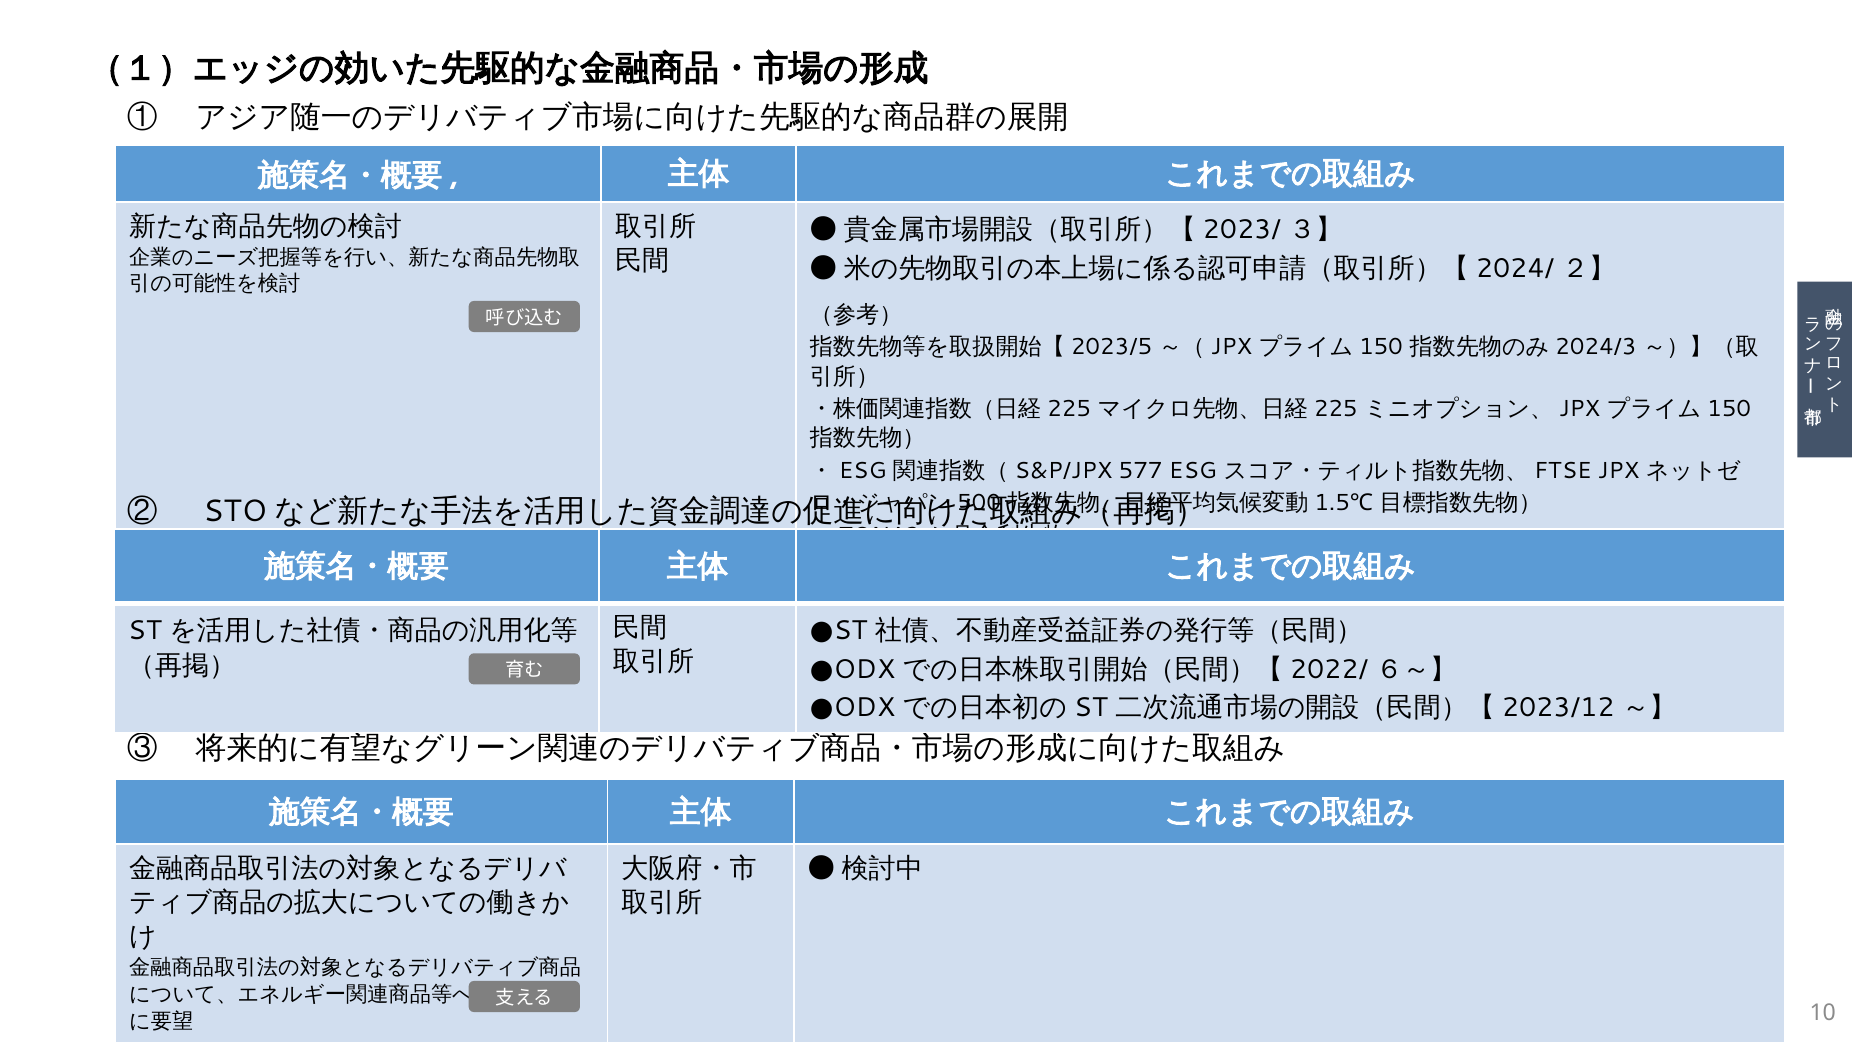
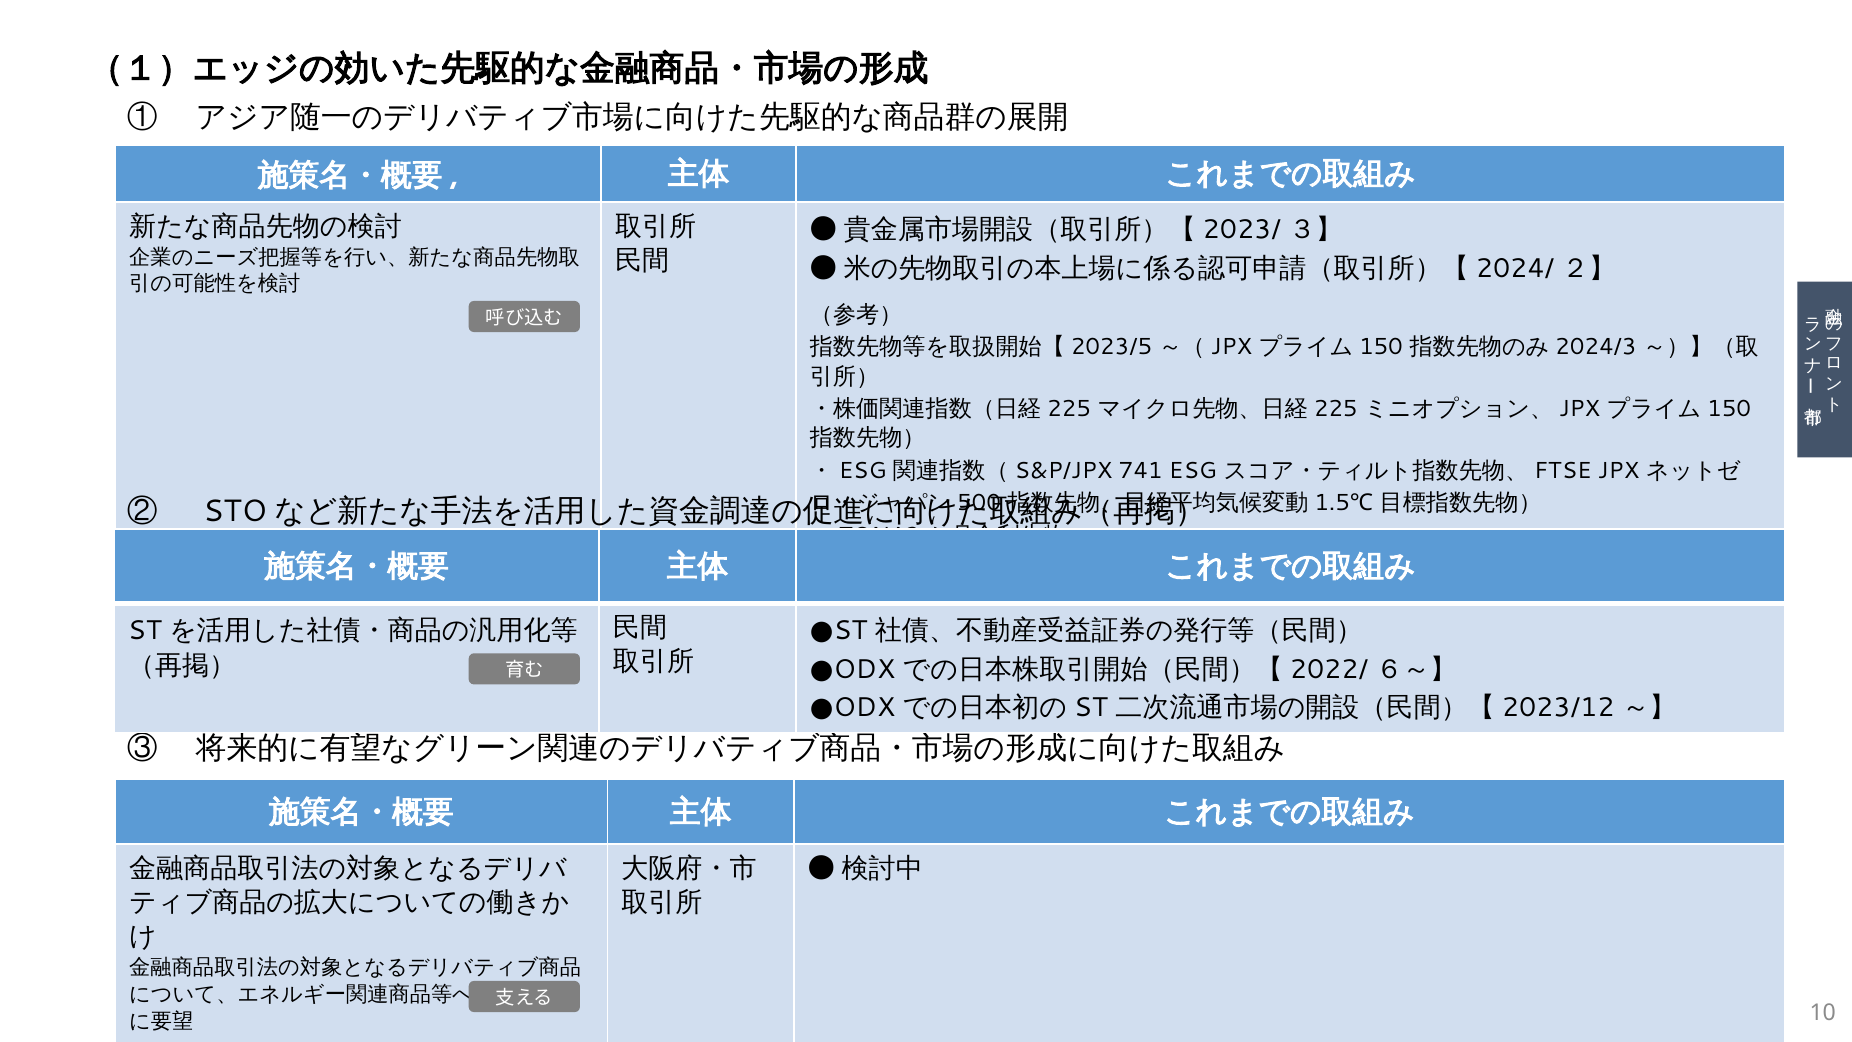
577: 577 -> 741
